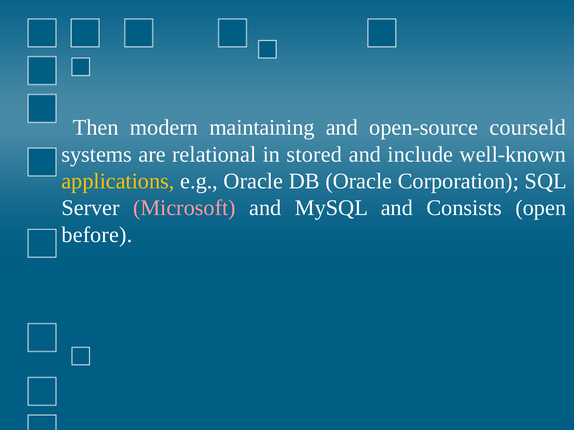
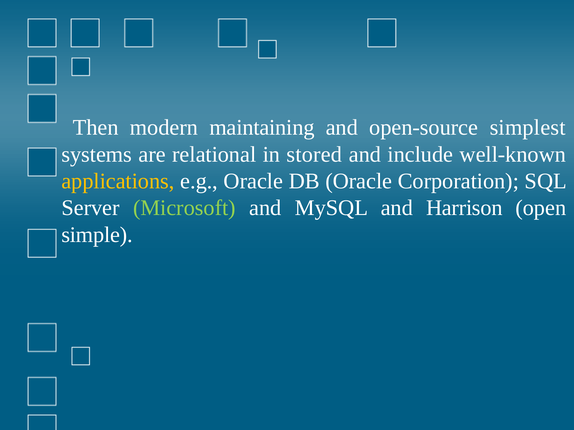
courseld: courseld -> simplest
Microsoft colour: pink -> light green
Consists: Consists -> Harrison
before: before -> simple
